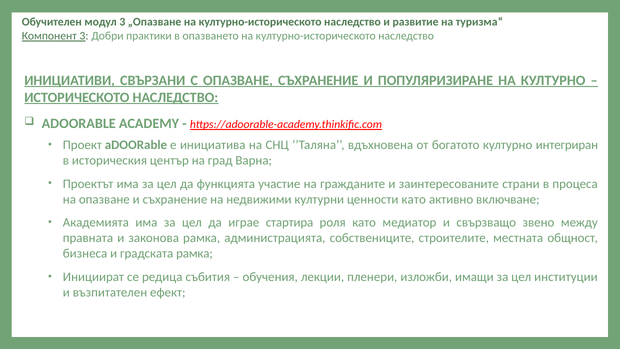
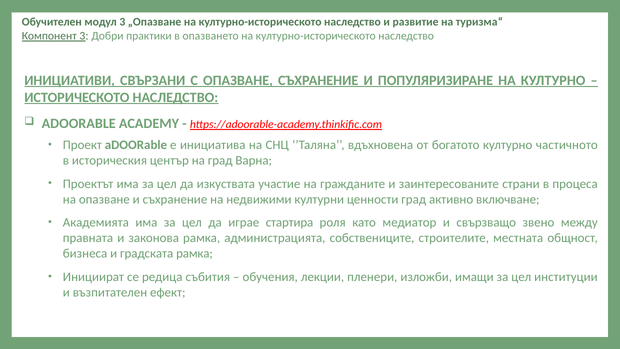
интегриран: интегриран -> частичното
функцията: функцията -> изкуствата
ценности като: като -> град
